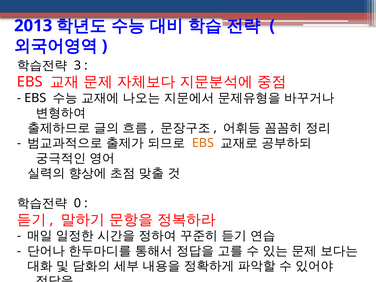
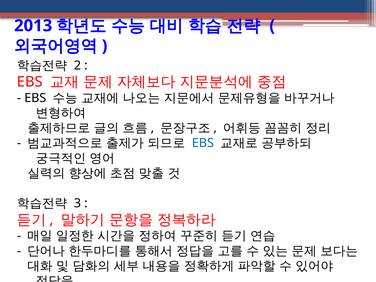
3: 3 -> 2
EBS at (203, 143) colour: orange -> blue
0: 0 -> 3
